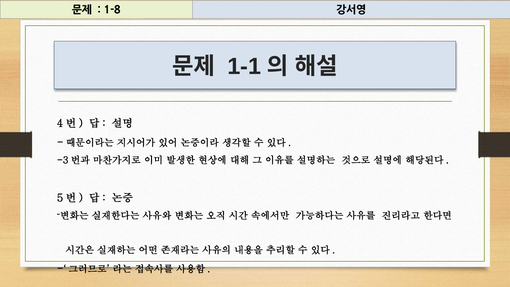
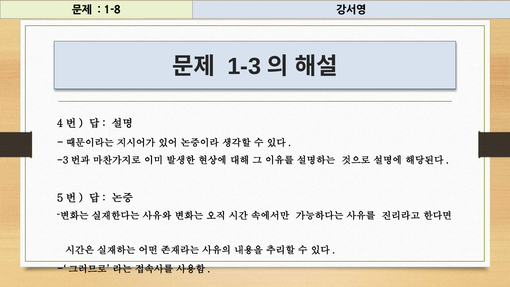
1-1: 1-1 -> 1-3
